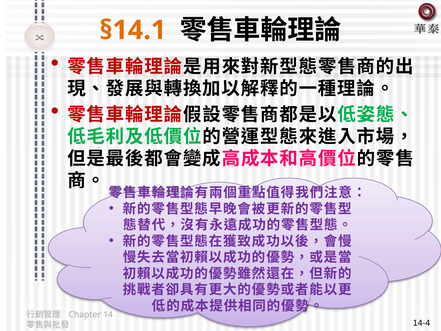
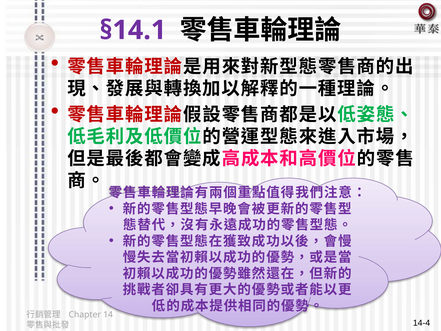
§14.1 colour: orange -> purple
